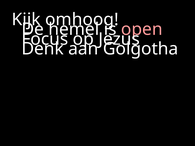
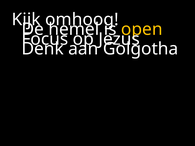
open colour: pink -> yellow
